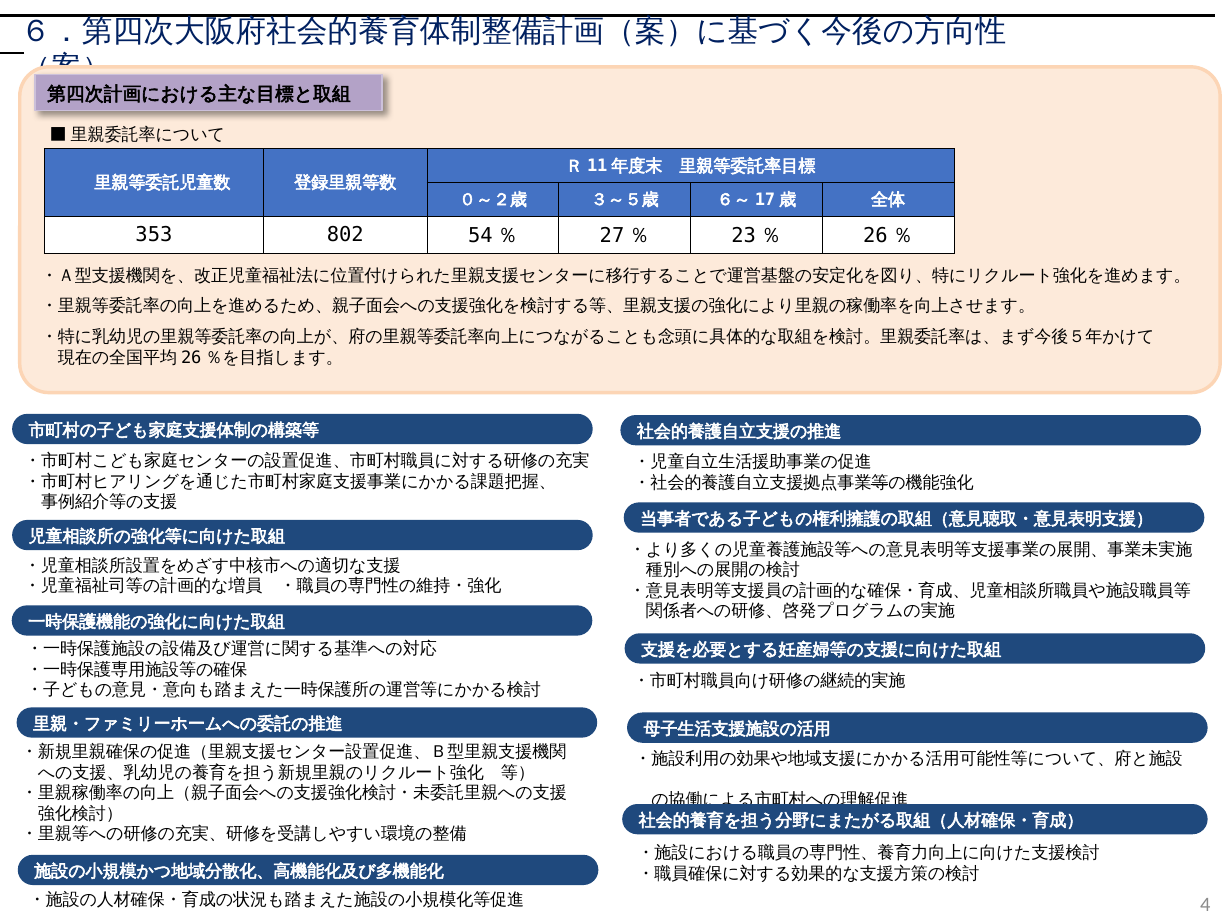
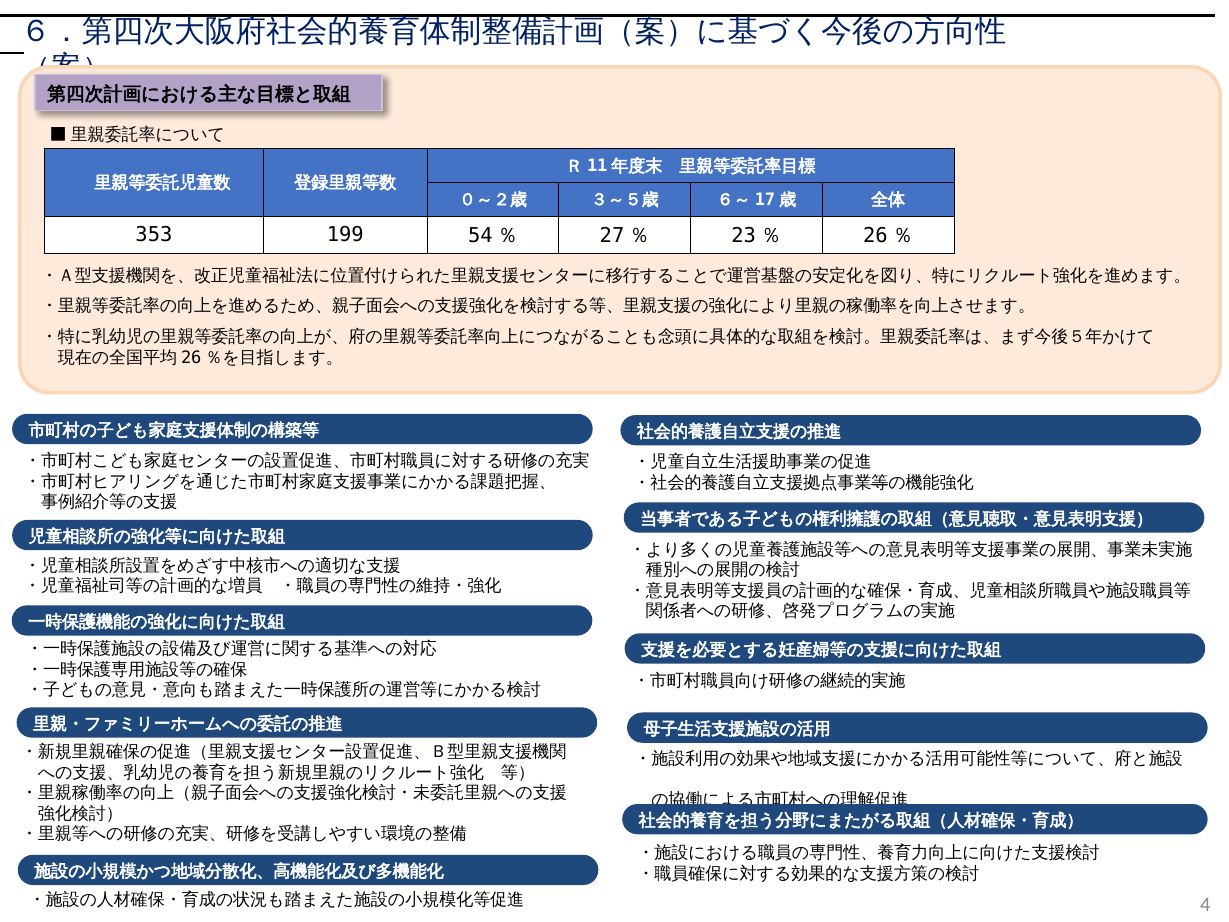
802: 802 -> 199
